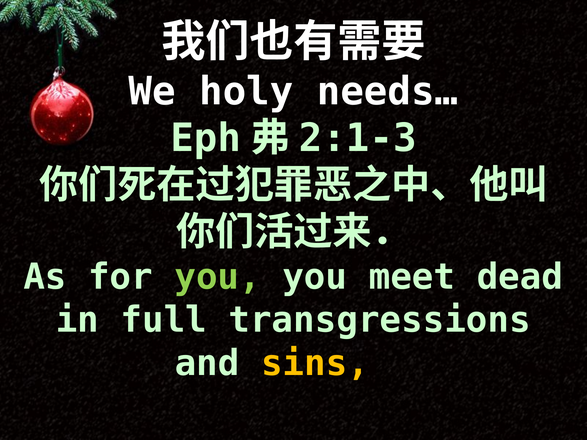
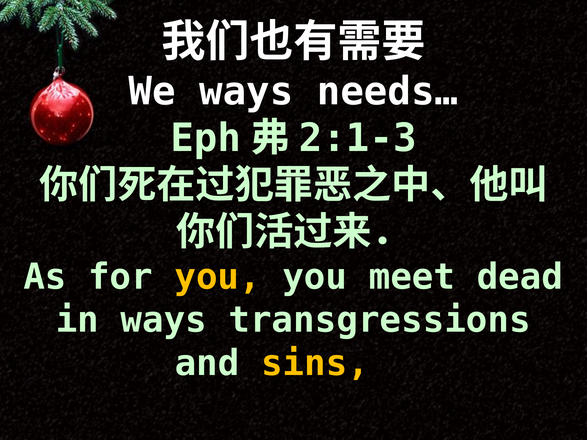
We holy: holy -> ways
you at (218, 277) colour: light green -> yellow
in full: full -> ways
